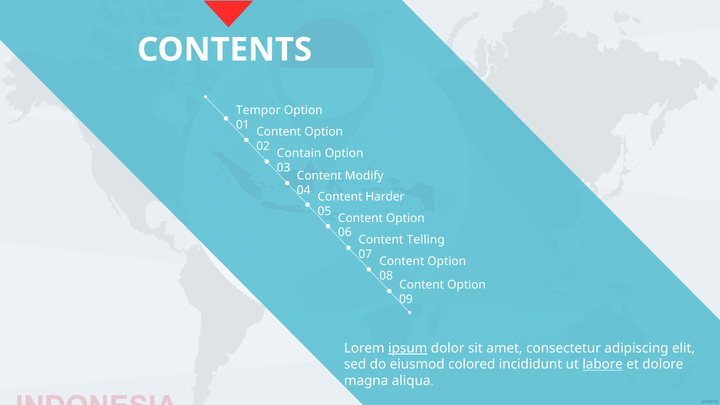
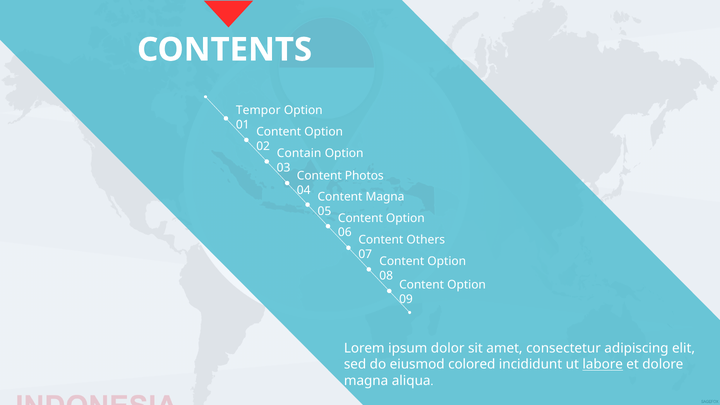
Modify: Modify -> Photos
Content Harder: Harder -> Magna
Telling: Telling -> Others
ipsum underline: present -> none
